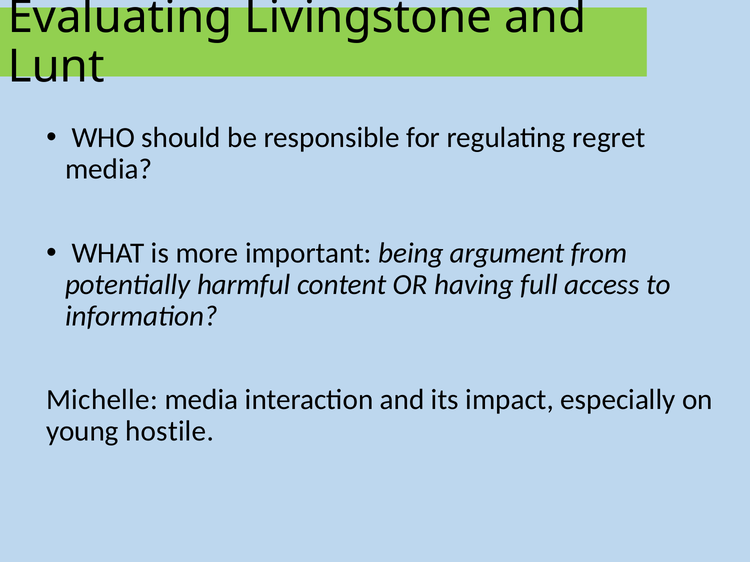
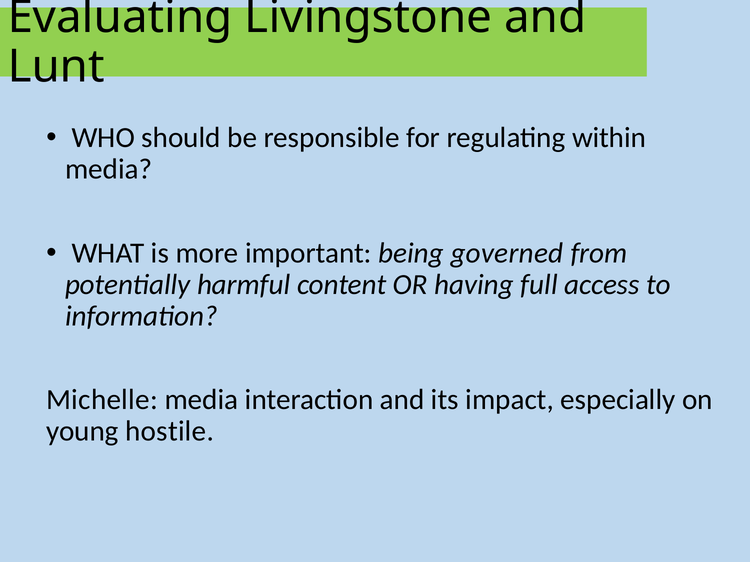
regret: regret -> within
argument: argument -> governed
